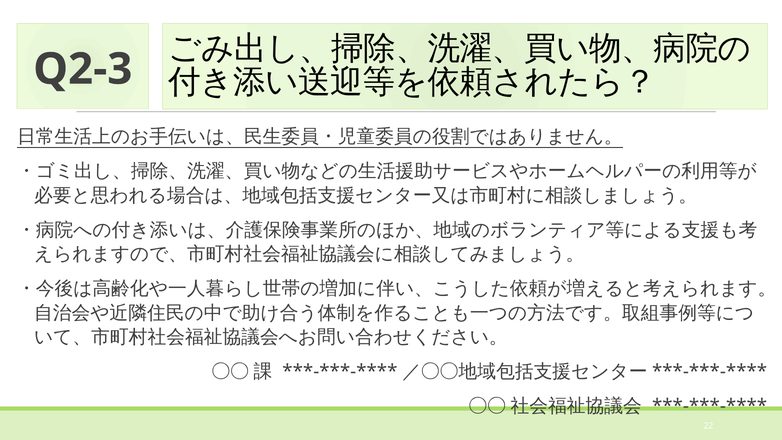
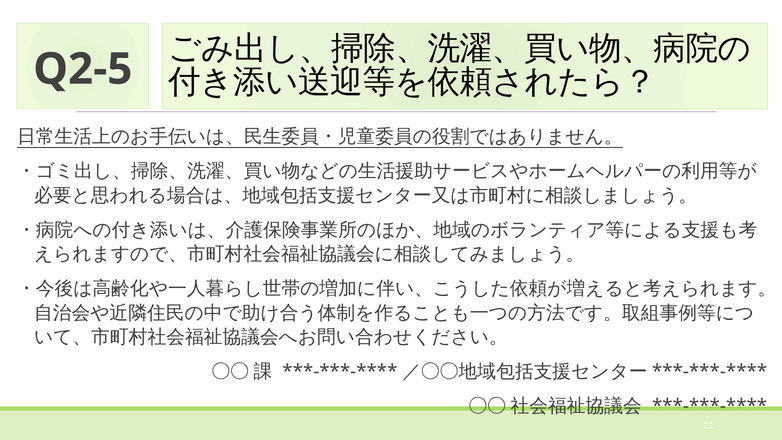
Q2-3: Q2-3 -> Q2-5
